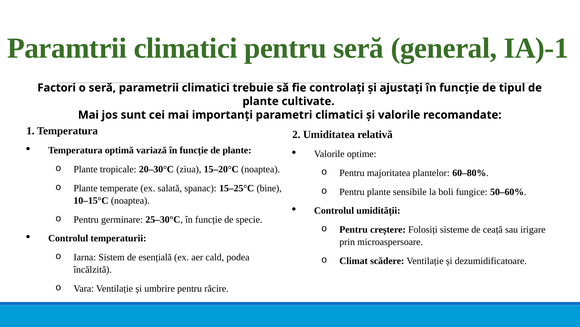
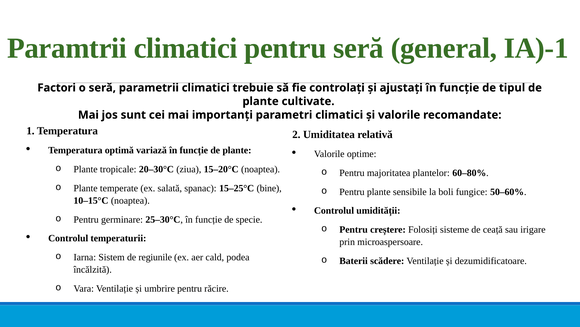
esențială: esențială -> regiunile
Climat: Climat -> Baterii
